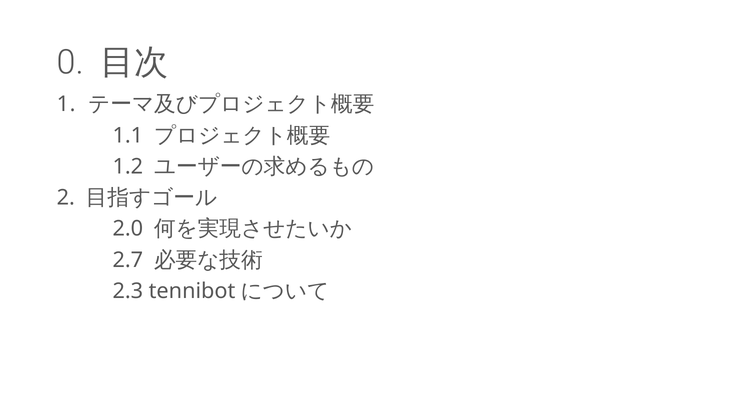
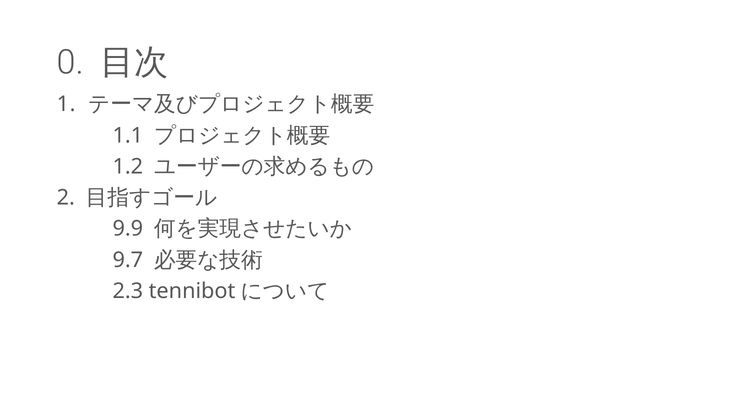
2.0: 2.0 -> 9.9
2.7: 2.7 -> 9.7
